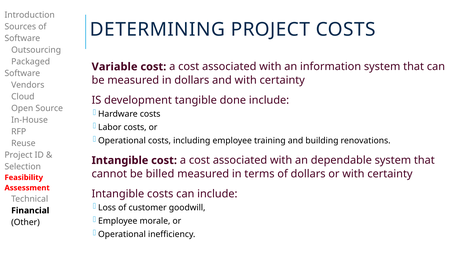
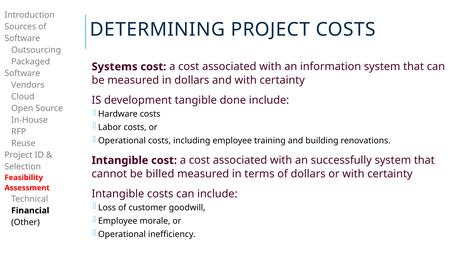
Variable: Variable -> Systems
dependable: dependable -> successfully
